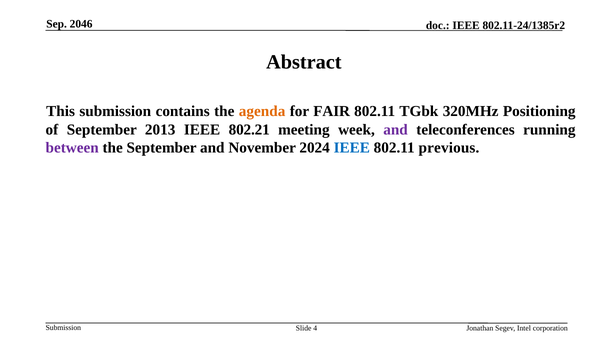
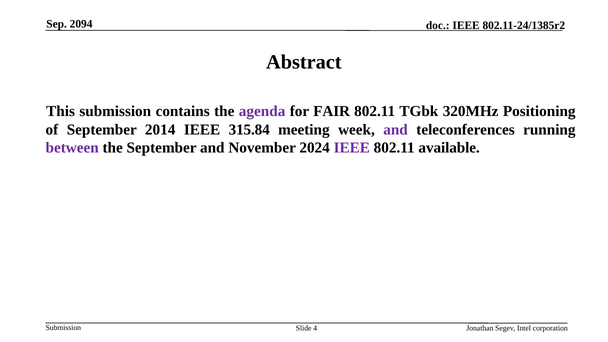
2046: 2046 -> 2094
agenda colour: orange -> purple
2013: 2013 -> 2014
802.21: 802.21 -> 315.84
IEEE at (352, 148) colour: blue -> purple
previous: previous -> available
